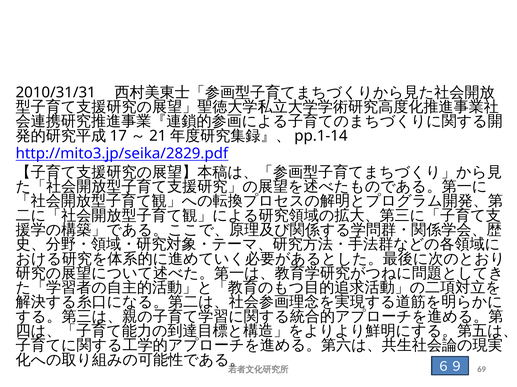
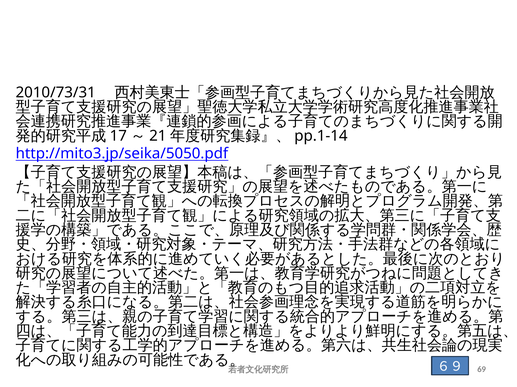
2010/31/31: 2010/31/31 -> 2010/73/31
http://mito3.jp/seika/2829.pdf: http://mito3.jp/seika/2829.pdf -> http://mito3.jp/seika/5050.pdf
